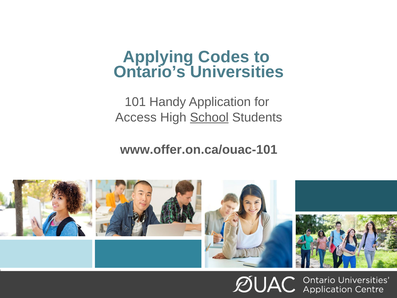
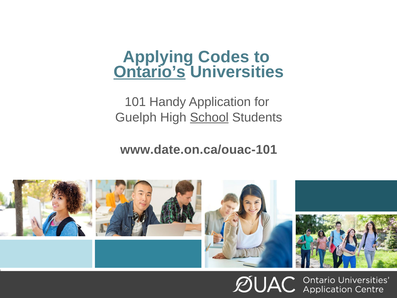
Ontario’s underline: none -> present
Access: Access -> Guelph
www.offer.on.ca/ouac-101: www.offer.on.ca/ouac-101 -> www.date.on.ca/ouac-101
